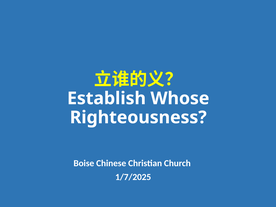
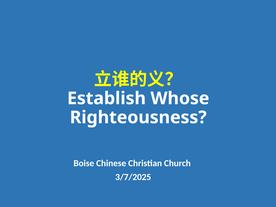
1/7/2025: 1/7/2025 -> 3/7/2025
